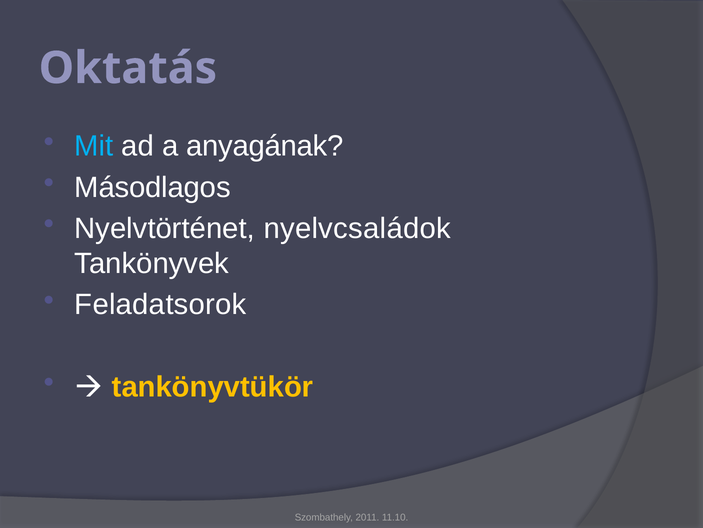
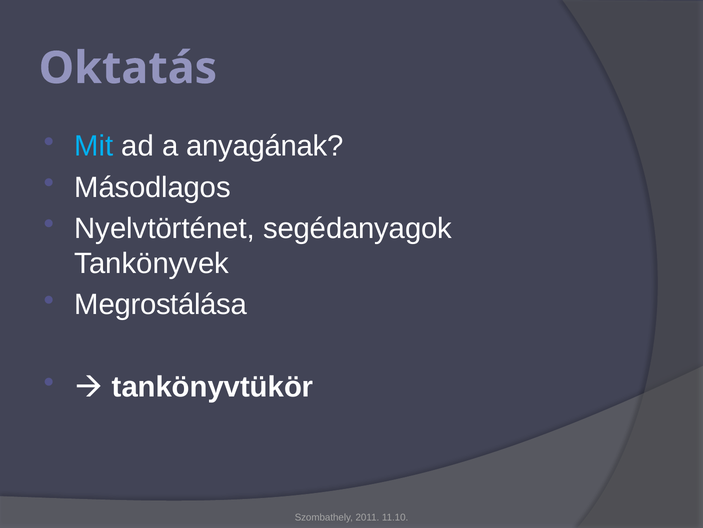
nyelvcsaládok: nyelvcsaládok -> segédanyagok
Feladatsorok: Feladatsorok -> Megrostálása
tankönyvtükör colour: yellow -> white
